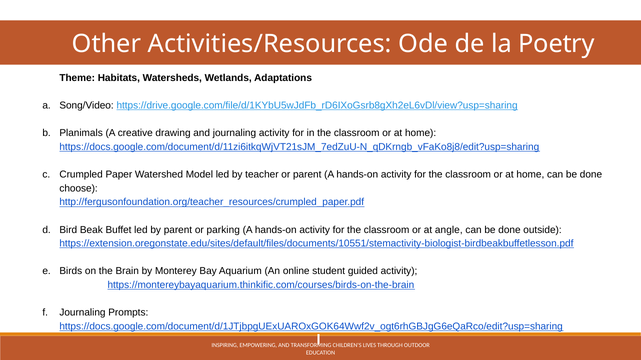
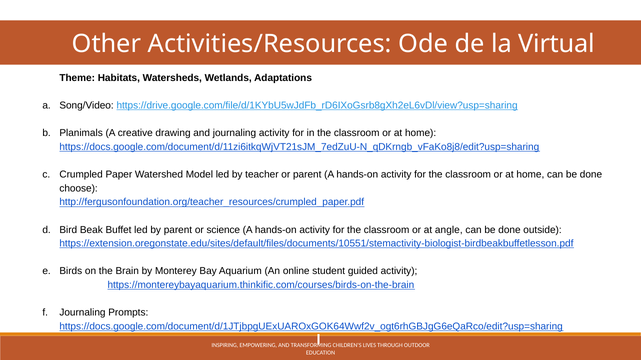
Poetry: Poetry -> Virtual
parking: parking -> science
